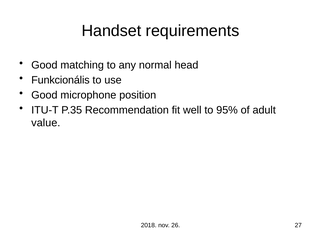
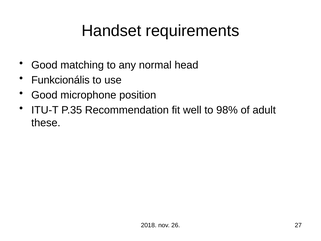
95%: 95% -> 98%
value: value -> these
